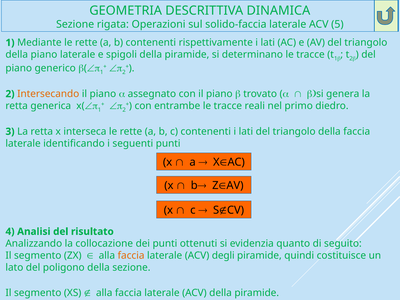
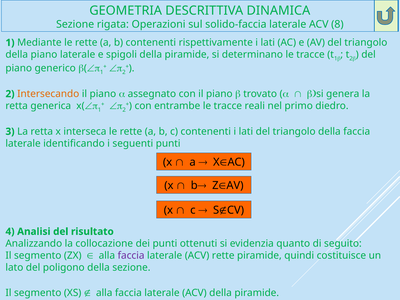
5: 5 -> 8
faccia at (131, 256) colour: orange -> purple
ACV degli: degli -> rette
